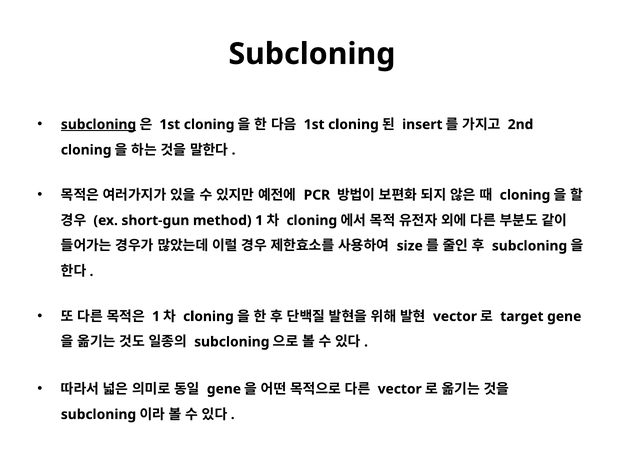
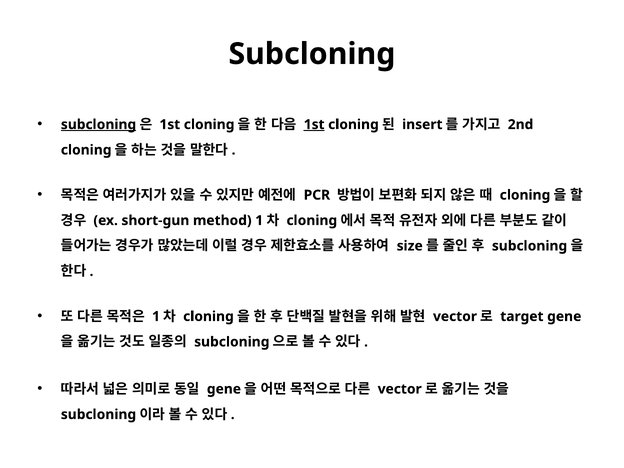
1st at (314, 125) underline: none -> present
